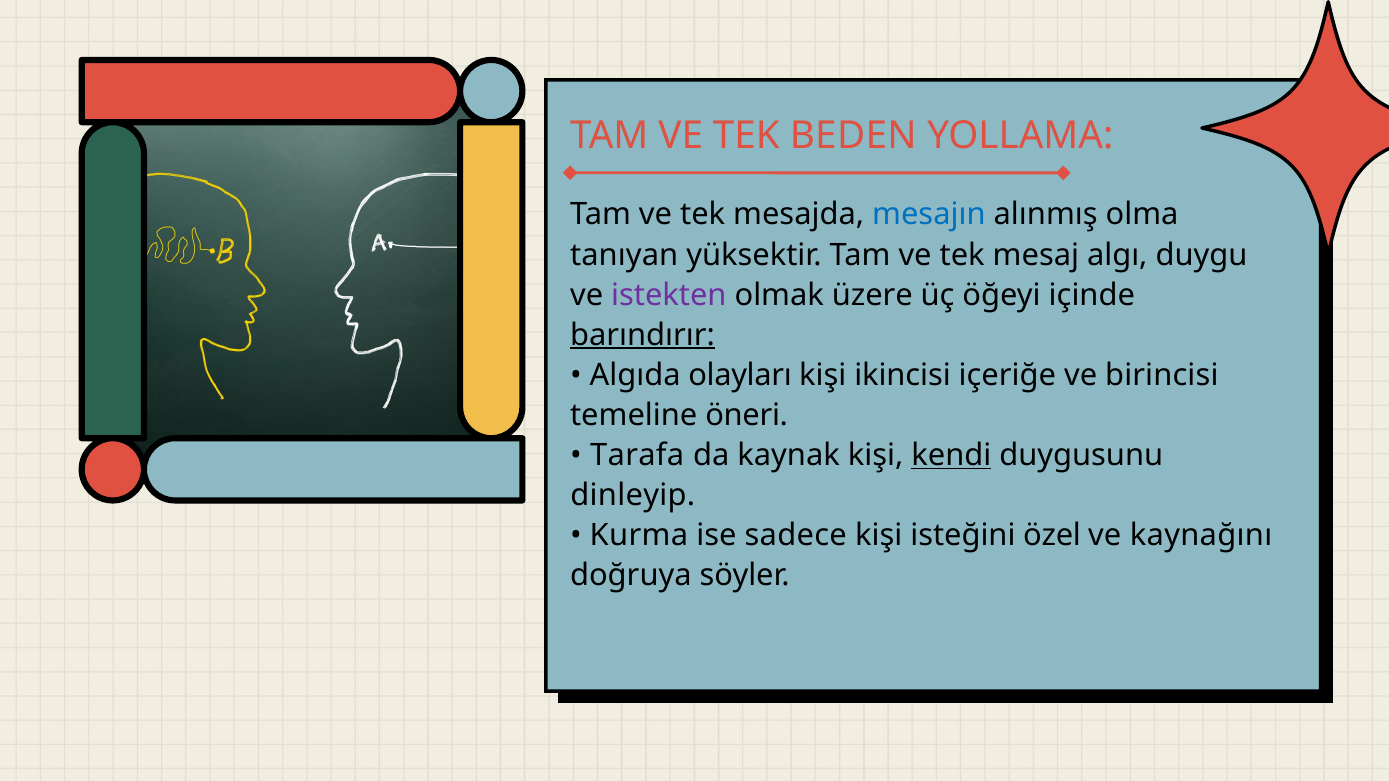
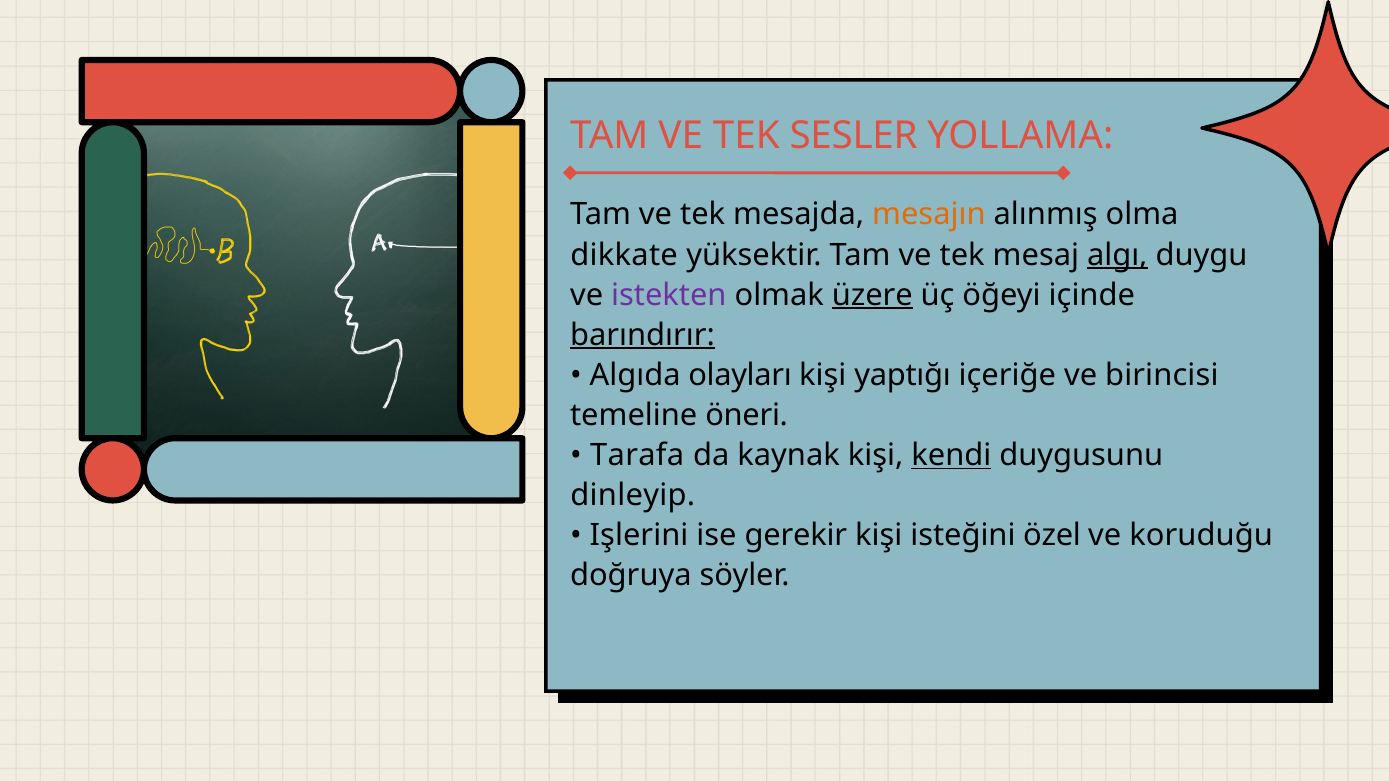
BEDEN: BEDEN -> SESLER
mesajın colour: blue -> orange
tanıyan: tanıyan -> dikkate
algı underline: none -> present
üzere underline: none -> present
ikincisi: ikincisi -> yaptığı
Kurma: Kurma -> Işlerini
sadece: sadece -> gerekir
kaynağını: kaynağını -> koruduğu
